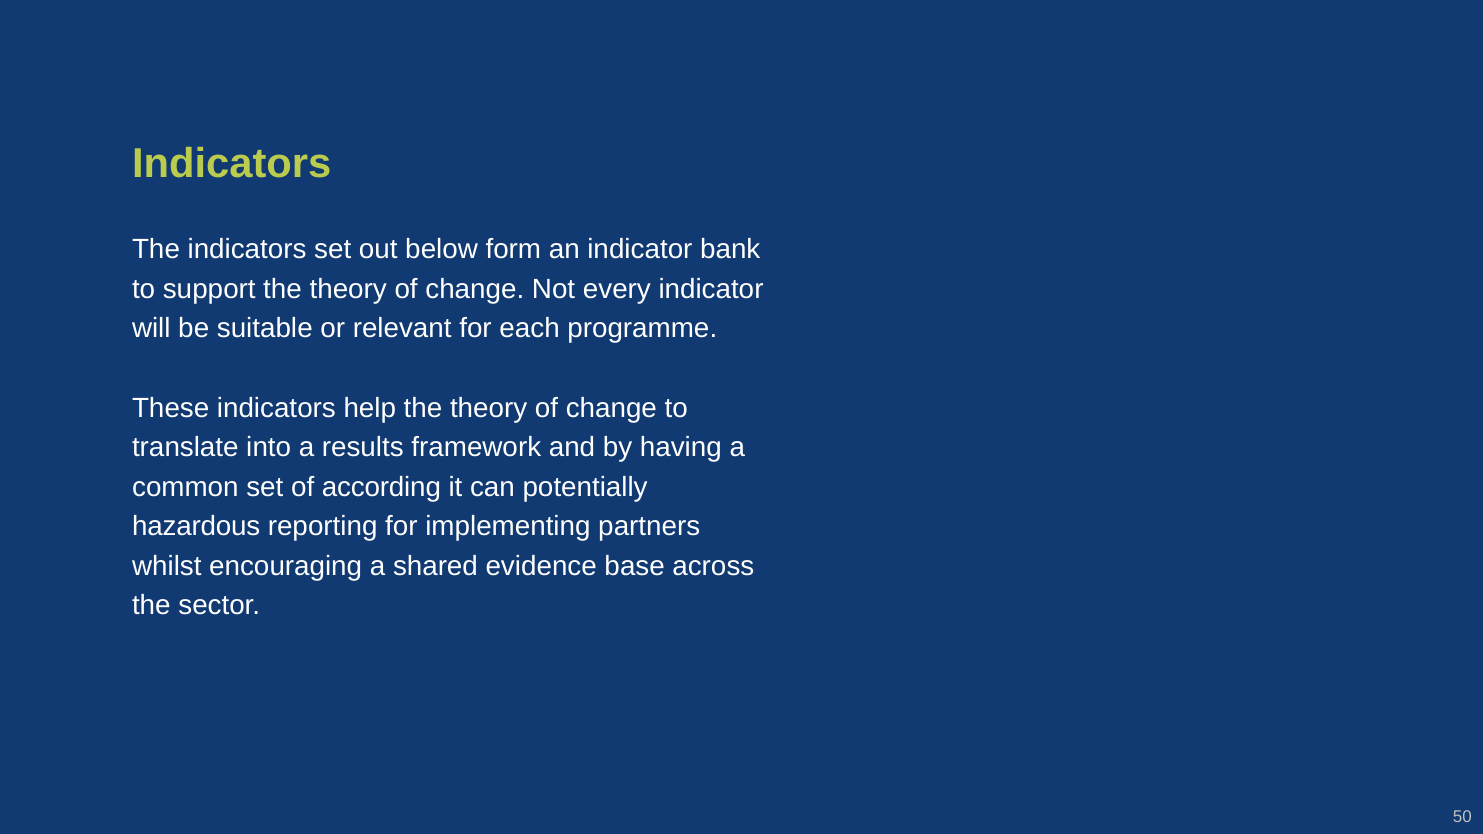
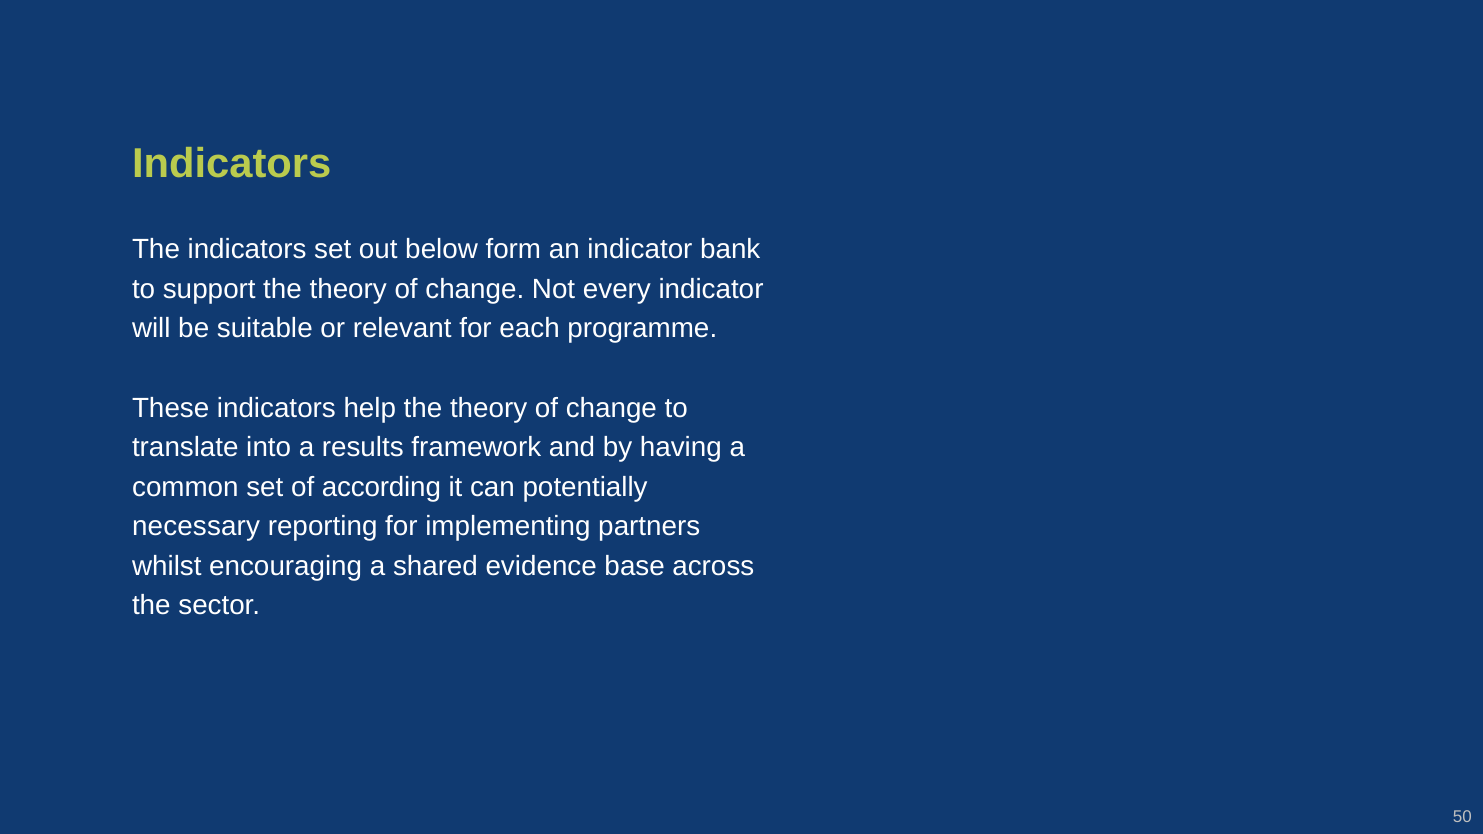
hazardous: hazardous -> necessary
